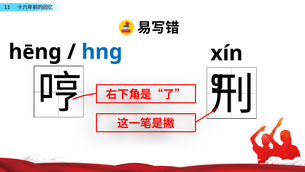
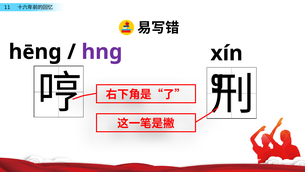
hnɡ colour: blue -> purple
